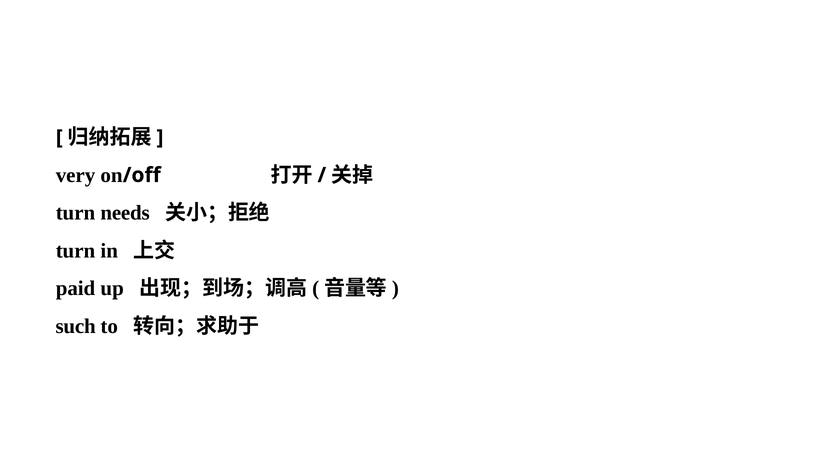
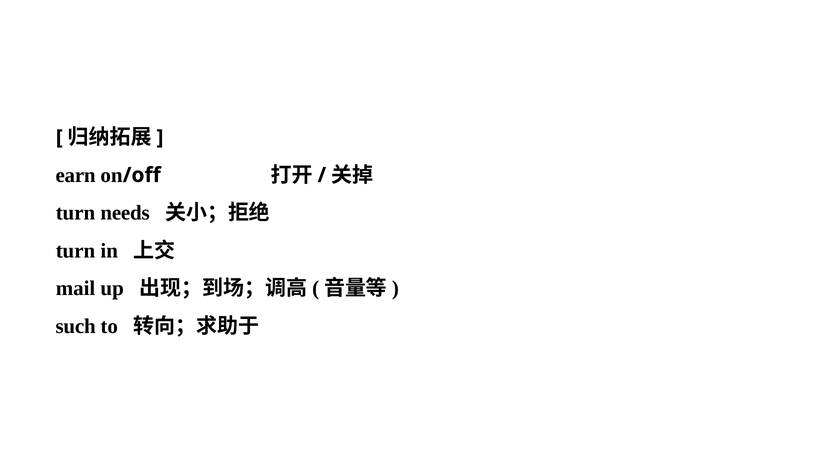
very: very -> earn
paid: paid -> mail
